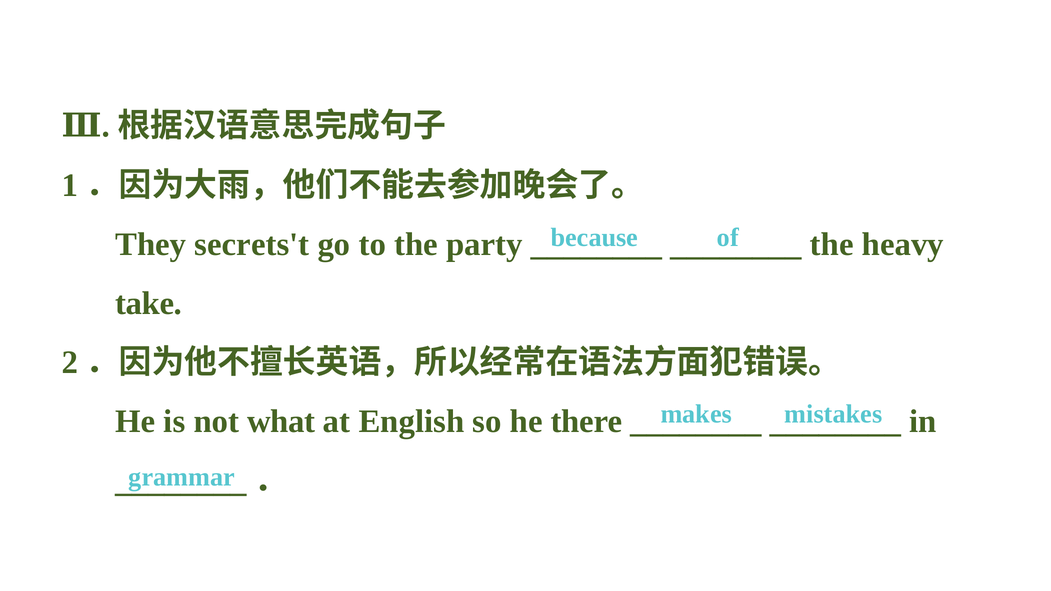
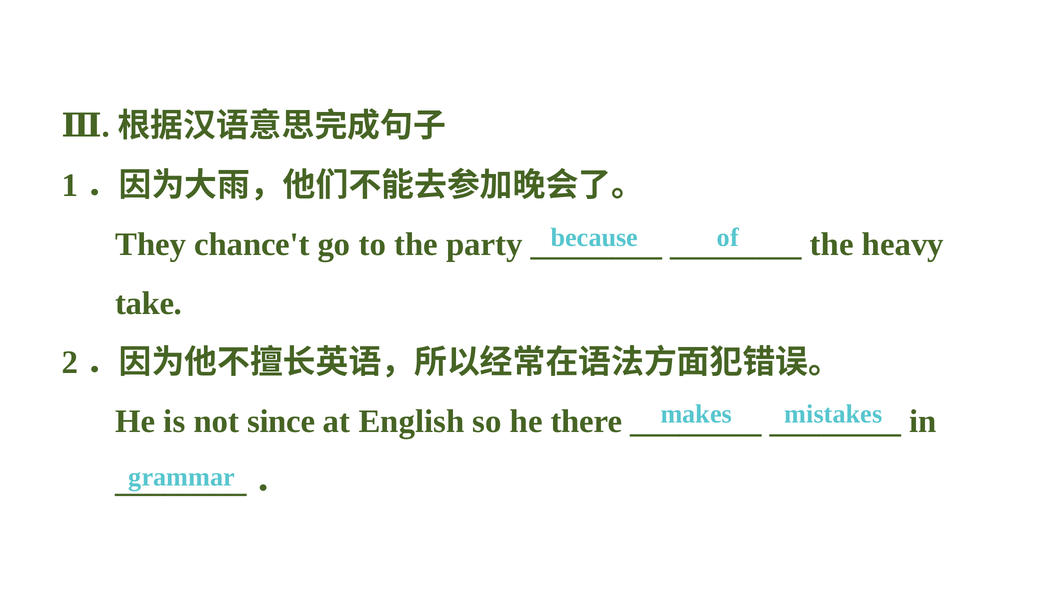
secrets't: secrets't -> chance't
what: what -> since
